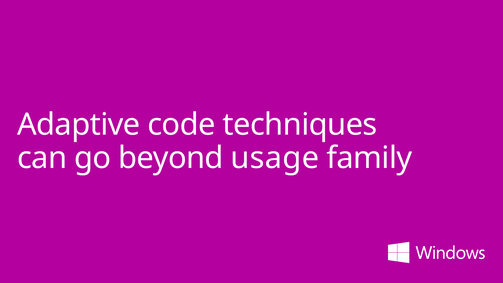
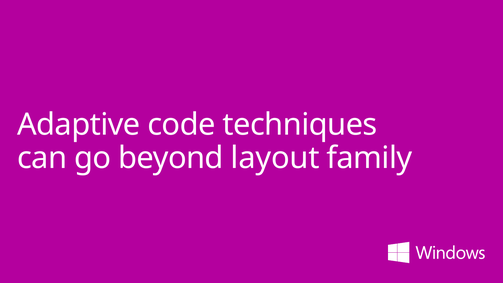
usage: usage -> layout
